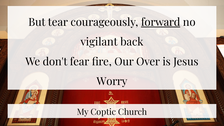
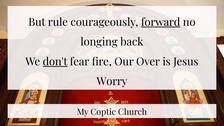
tear: tear -> rule
vigilant: vigilant -> longing
don't underline: none -> present
